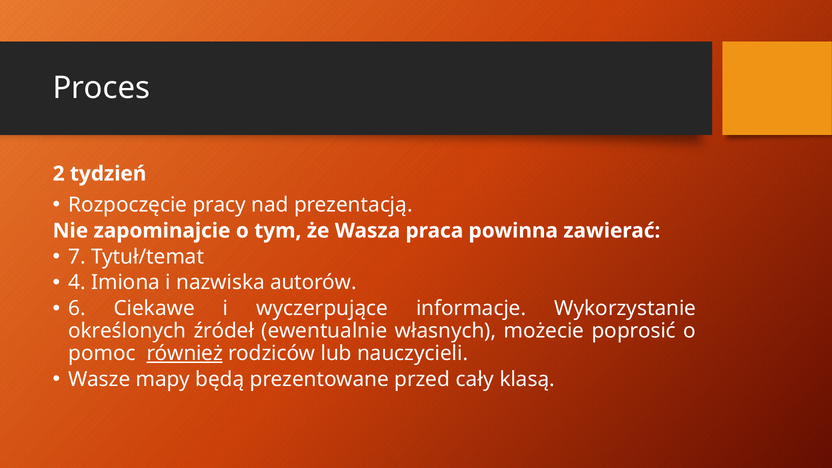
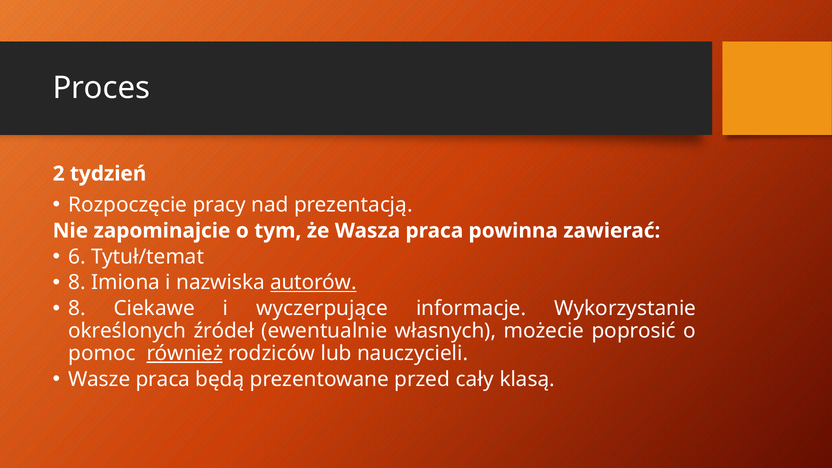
7: 7 -> 6
4 at (77, 283): 4 -> 8
autorów underline: none -> present
6 at (77, 308): 6 -> 8
Wasze mapy: mapy -> praca
